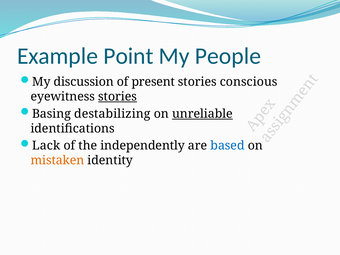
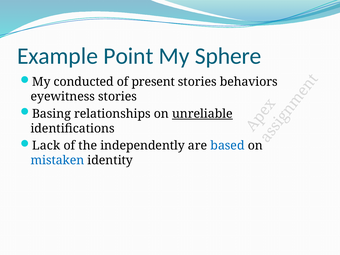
People: People -> Sphere
discussion: discussion -> conducted
conscious: conscious -> behaviors
stories at (118, 97) underline: present -> none
destabilizing: destabilizing -> relationships
mistaken colour: orange -> blue
